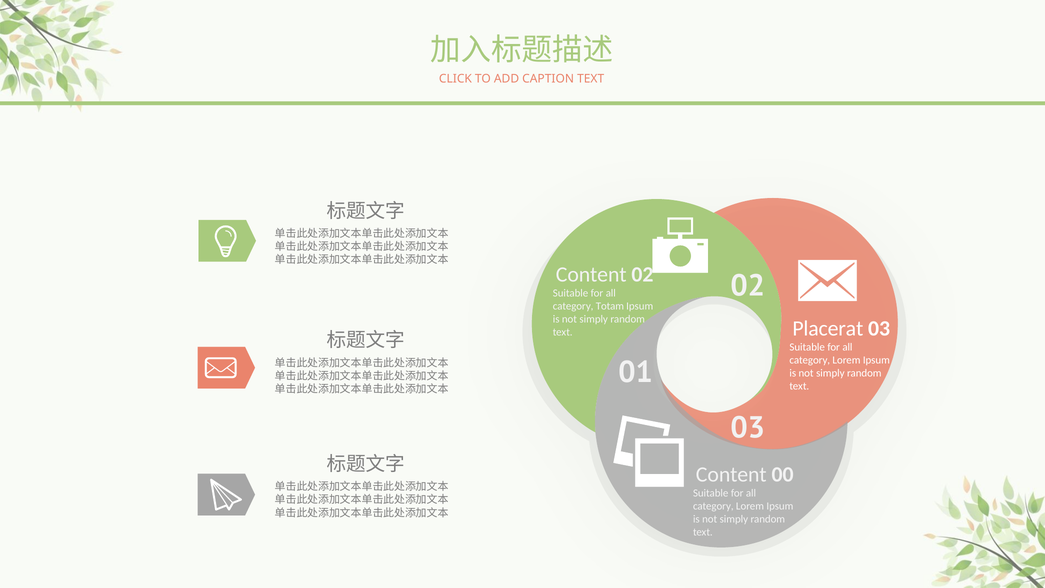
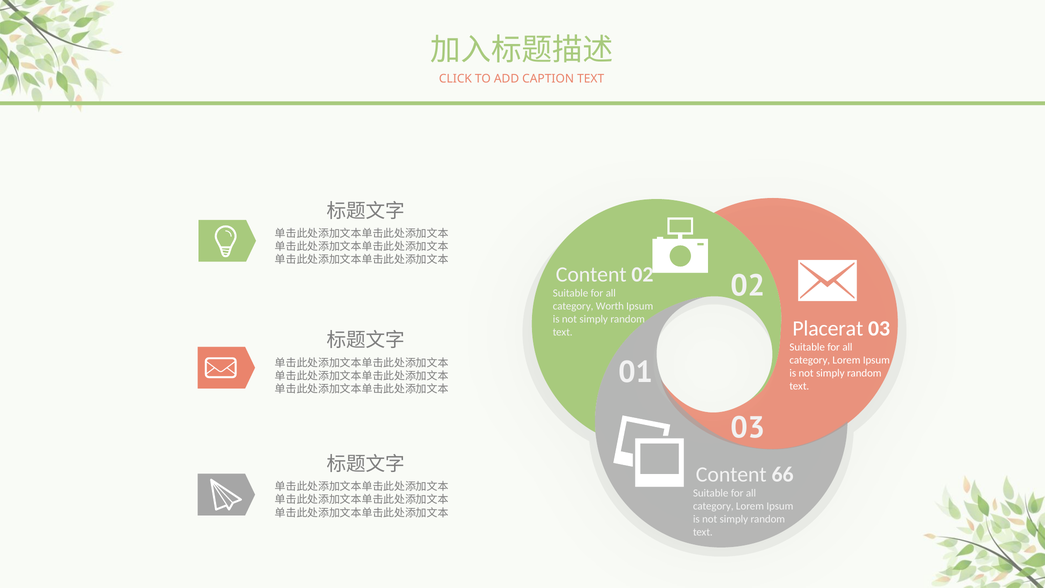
Totam: Totam -> Worth
00: 00 -> 66
